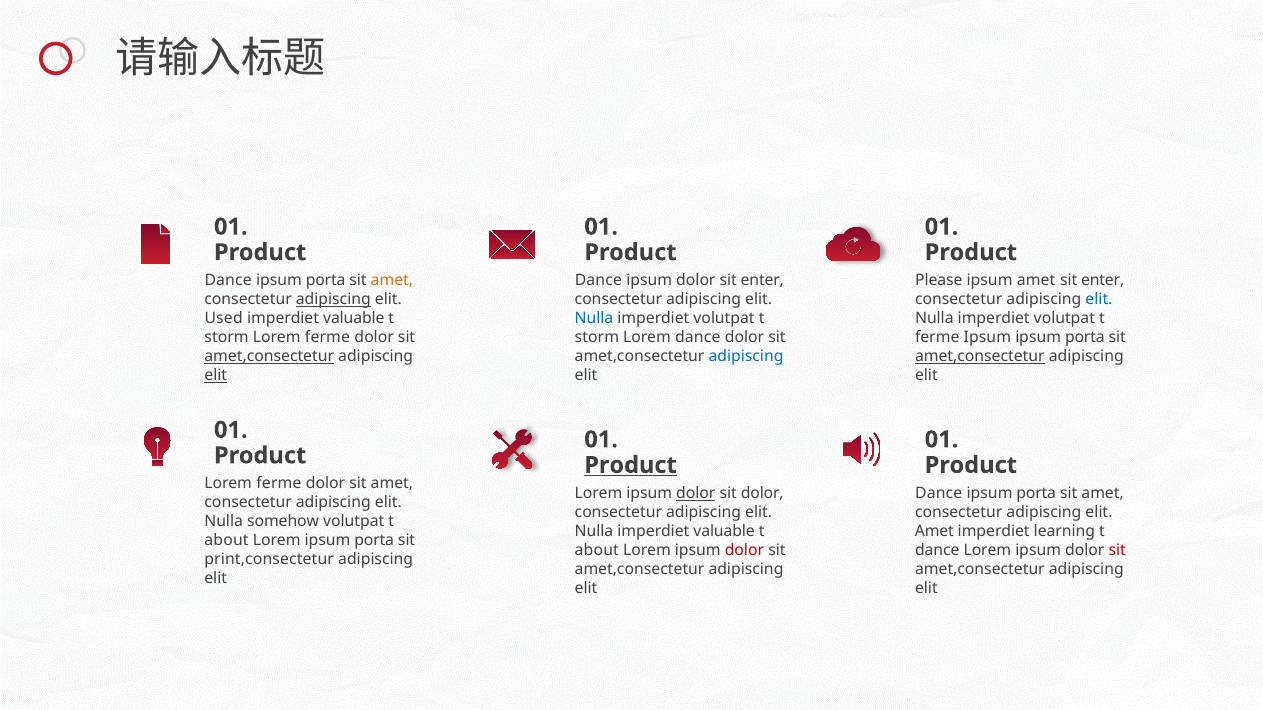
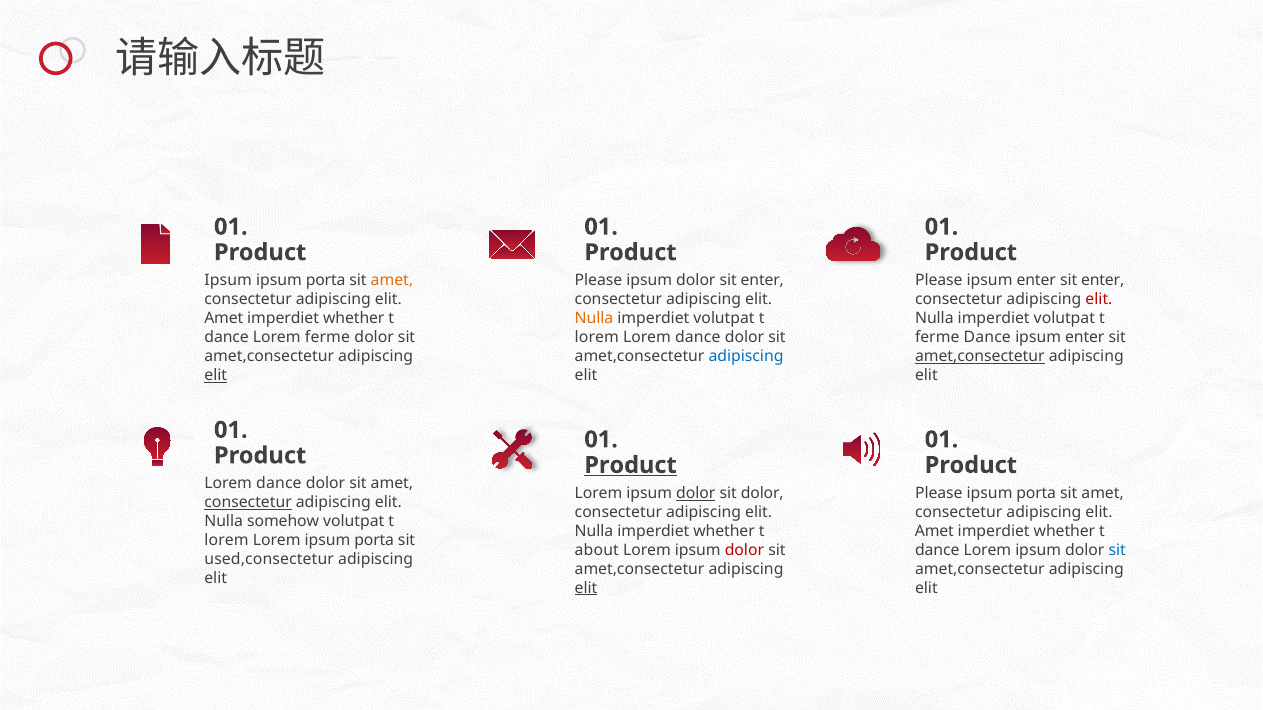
Dance at (228, 281): Dance -> Ipsum
Dance at (598, 281): Dance -> Please
amet at (1036, 281): amet -> enter
adipiscing at (333, 300) underline: present -> none
elit at (1099, 300) colour: blue -> red
Used at (224, 319): Used -> Amet
valuable at (354, 319): valuable -> whether
Nulla at (594, 319) colour: blue -> orange
storm at (227, 338): storm -> dance
storm at (597, 338): storm -> lorem
ferme Ipsum: Ipsum -> Dance
porta at (1085, 338): porta -> enter
amet,consectetur at (269, 357) underline: present -> none
ferme at (279, 484): ferme -> dance
Dance at (939, 494): Dance -> Please
consectetur at (248, 503) underline: none -> present
Nulla imperdiet valuable: valuable -> whether
learning at (1064, 532): learning -> whether
about at (227, 541): about -> lorem
sit at (1117, 550) colour: red -> blue
print,consectetur: print,consectetur -> used,consectetur
elit at (586, 588) underline: none -> present
